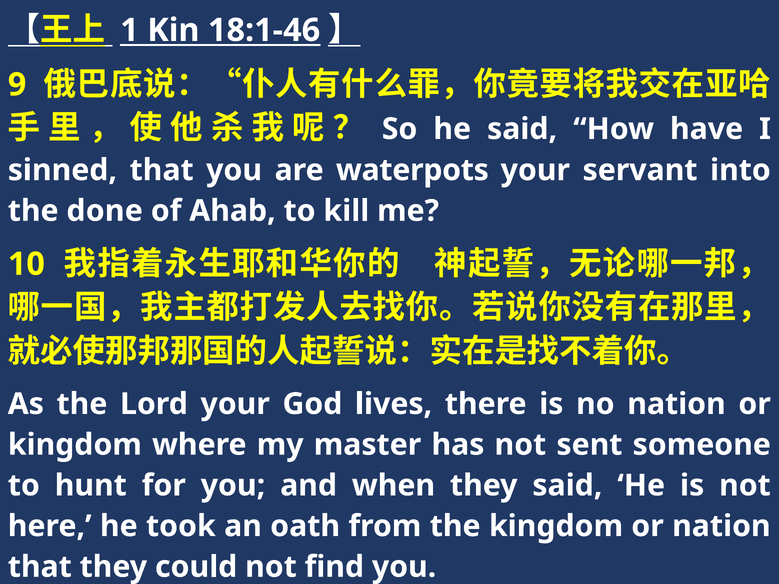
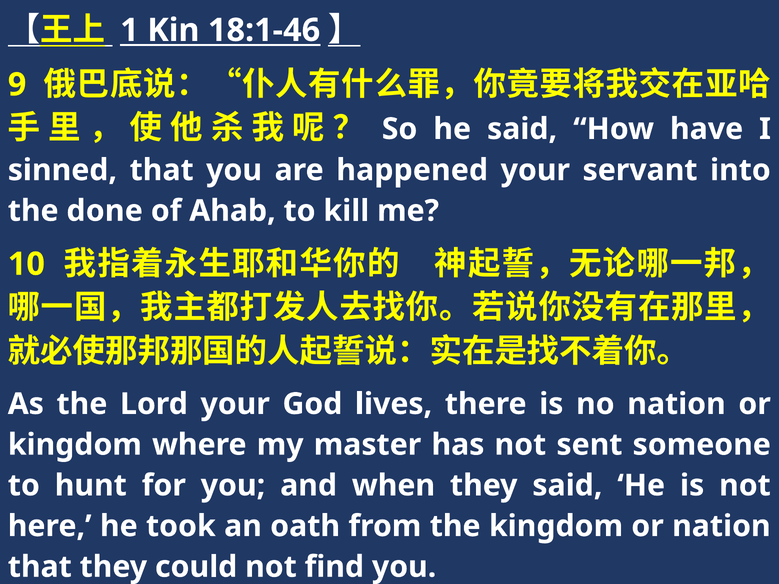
waterpots: waterpots -> happened
